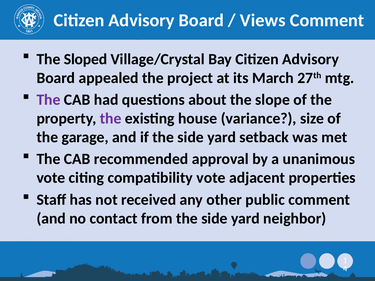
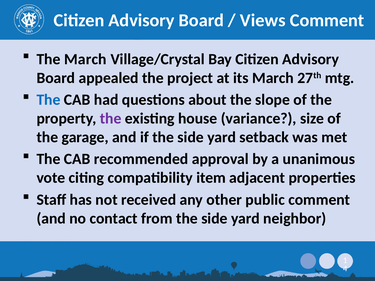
The Sloped: Sloped -> March
The at (48, 100) colour: purple -> blue
compatibility vote: vote -> item
